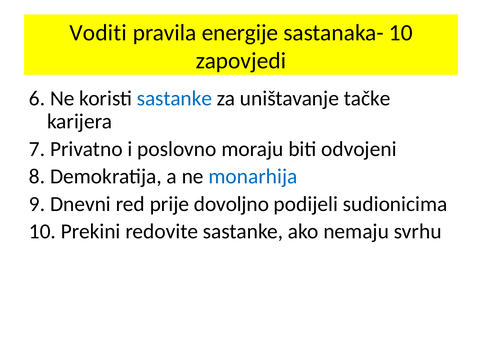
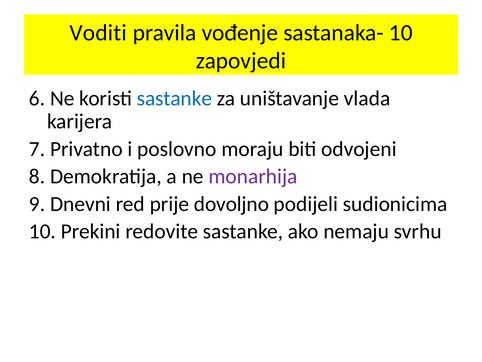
energije: energije -> vođenje
tačke: tačke -> vlada
monarhija colour: blue -> purple
